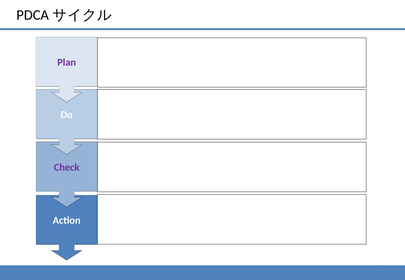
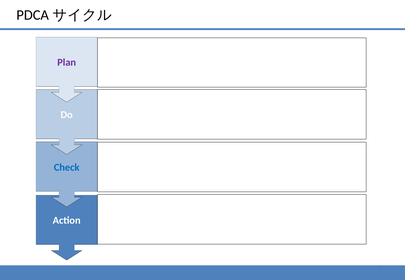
Check colour: purple -> blue
